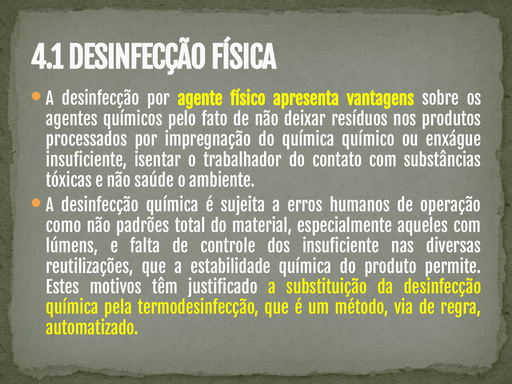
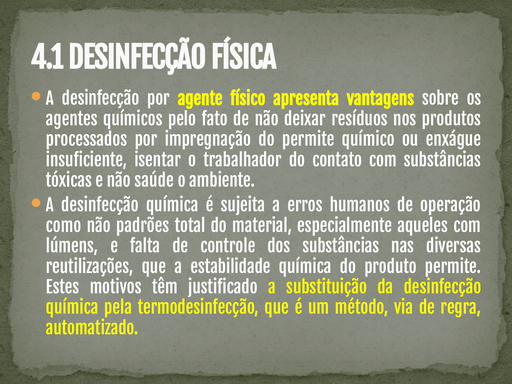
do química: química -> permite
dos insuficiente: insuficiente -> substâncias
